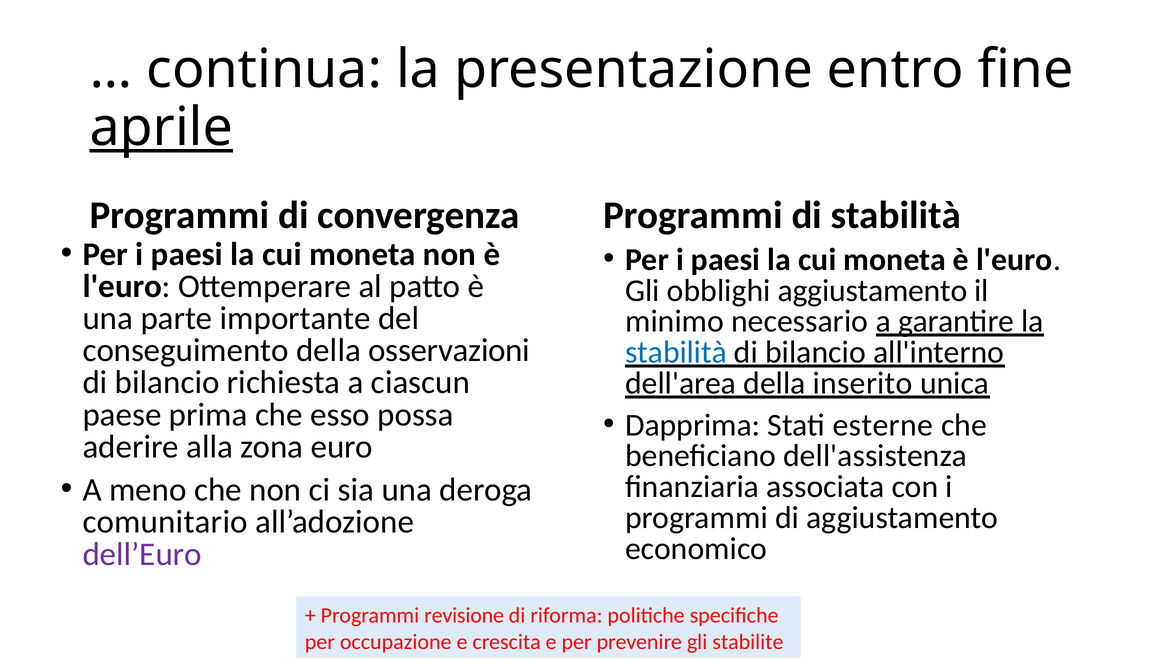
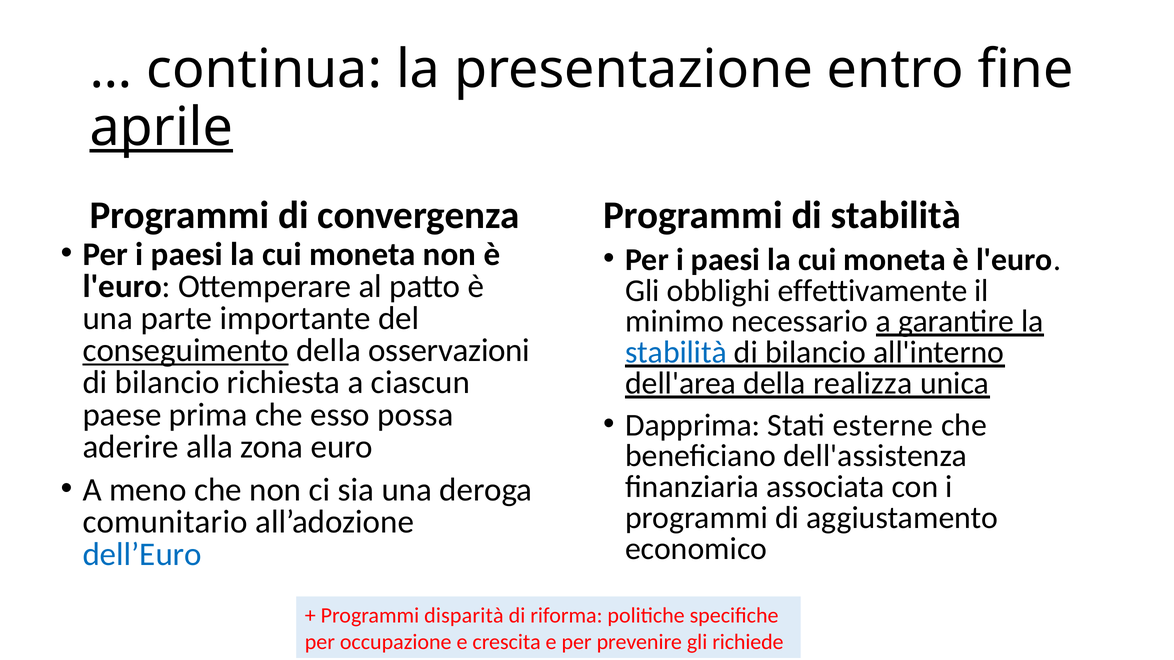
obblighi aggiustamento: aggiustamento -> effettivamente
conseguimento underline: none -> present
inserito: inserito -> realizza
dell’Euro colour: purple -> blue
revisione: revisione -> disparità
stabilite: stabilite -> richiede
